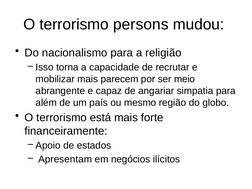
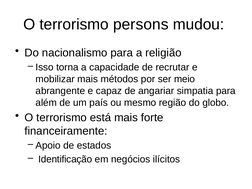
parecem: parecem -> métodos
Apresentam: Apresentam -> Identificação
